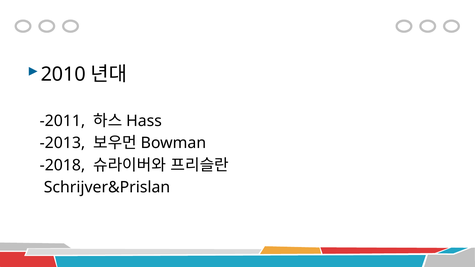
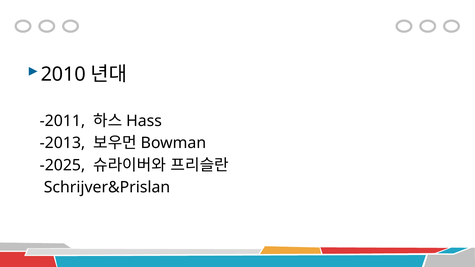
-2018: -2018 -> -2025
